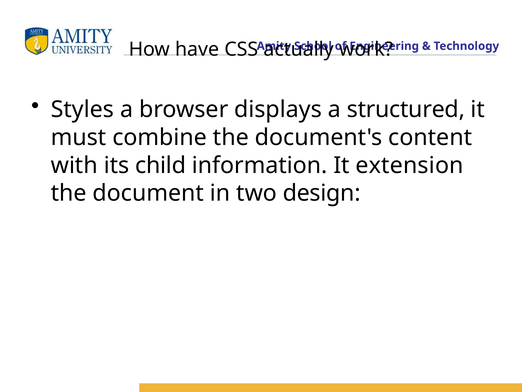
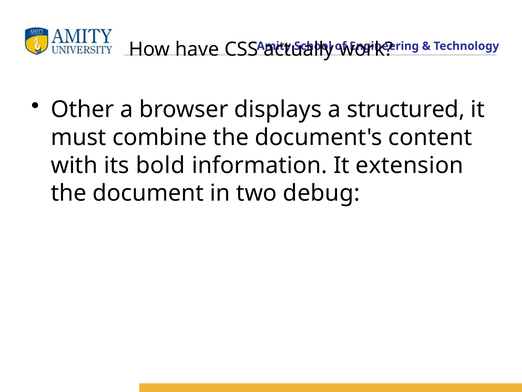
Styles: Styles -> Other
child: child -> bold
design: design -> debug
